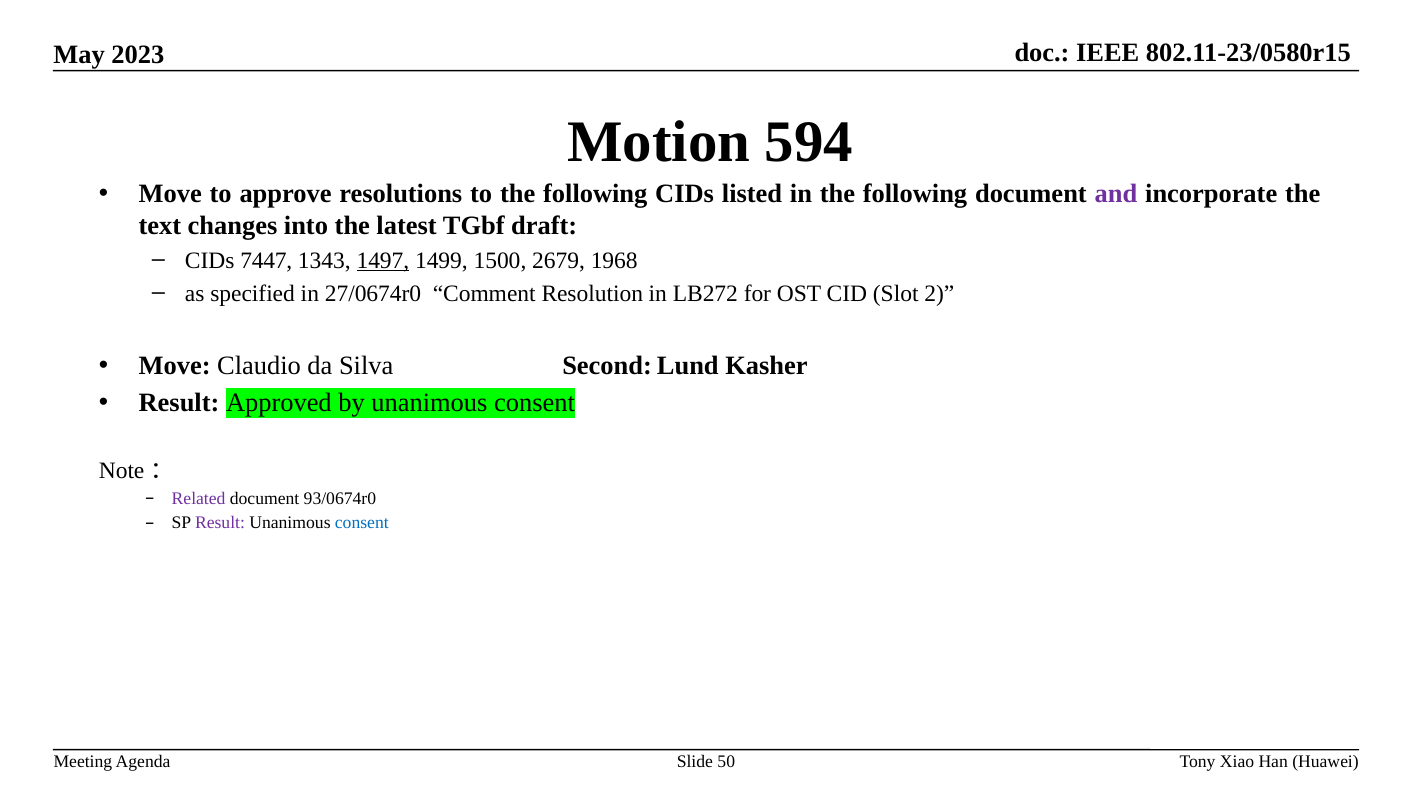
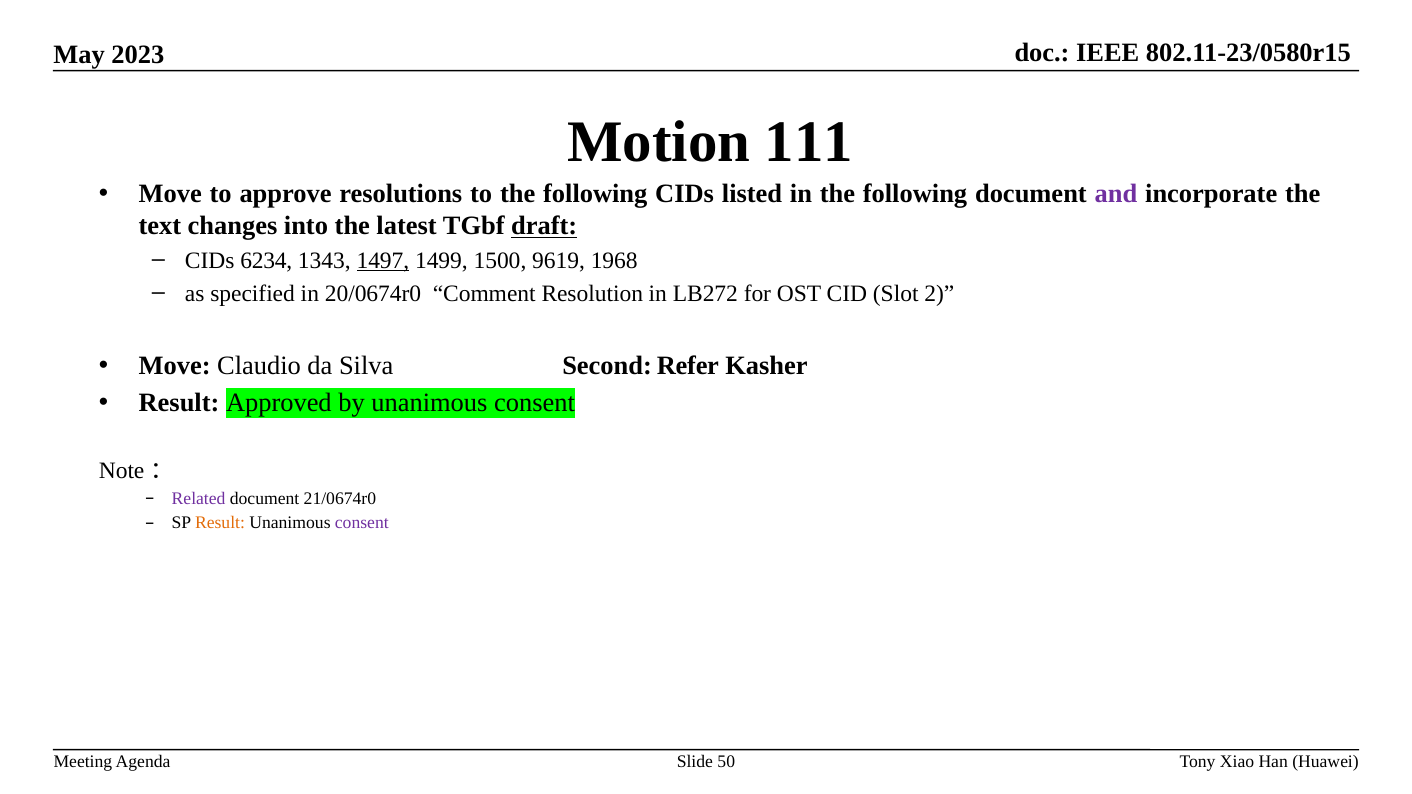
594: 594 -> 111
draft underline: none -> present
7447: 7447 -> 6234
2679: 2679 -> 9619
27/0674r0: 27/0674r0 -> 20/0674r0
Lund: Lund -> Refer
93/0674r0: 93/0674r0 -> 21/0674r0
Result at (220, 523) colour: purple -> orange
consent at (362, 523) colour: blue -> purple
